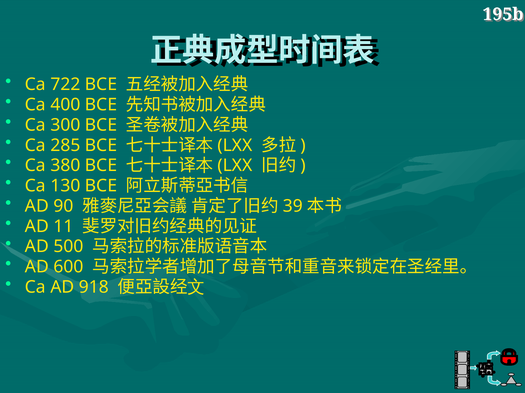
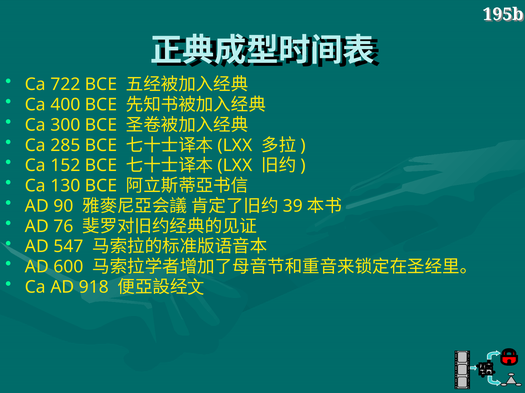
380: 380 -> 152
11: 11 -> 76
500: 500 -> 547
